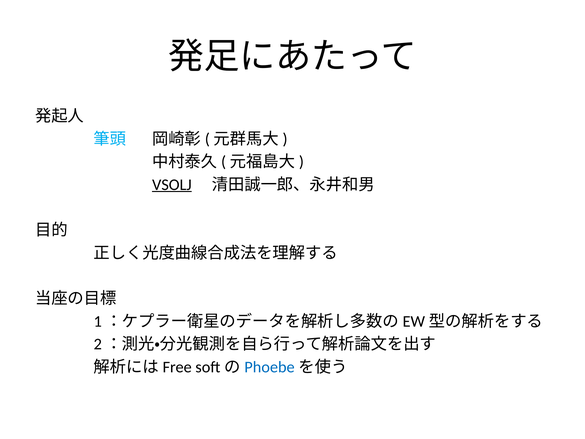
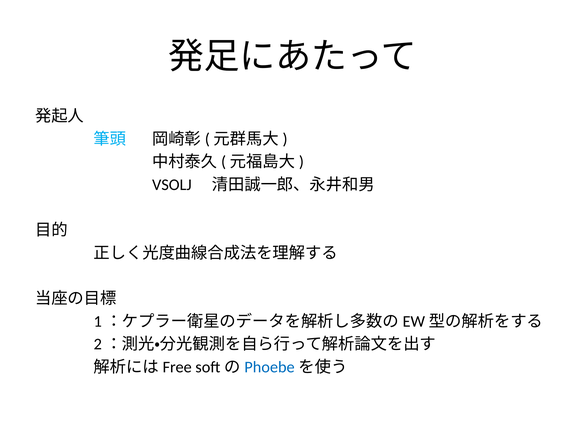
VSOLJ underline: present -> none
